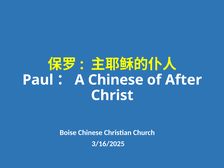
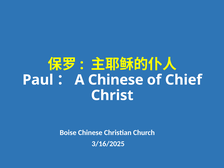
After: After -> Chief
